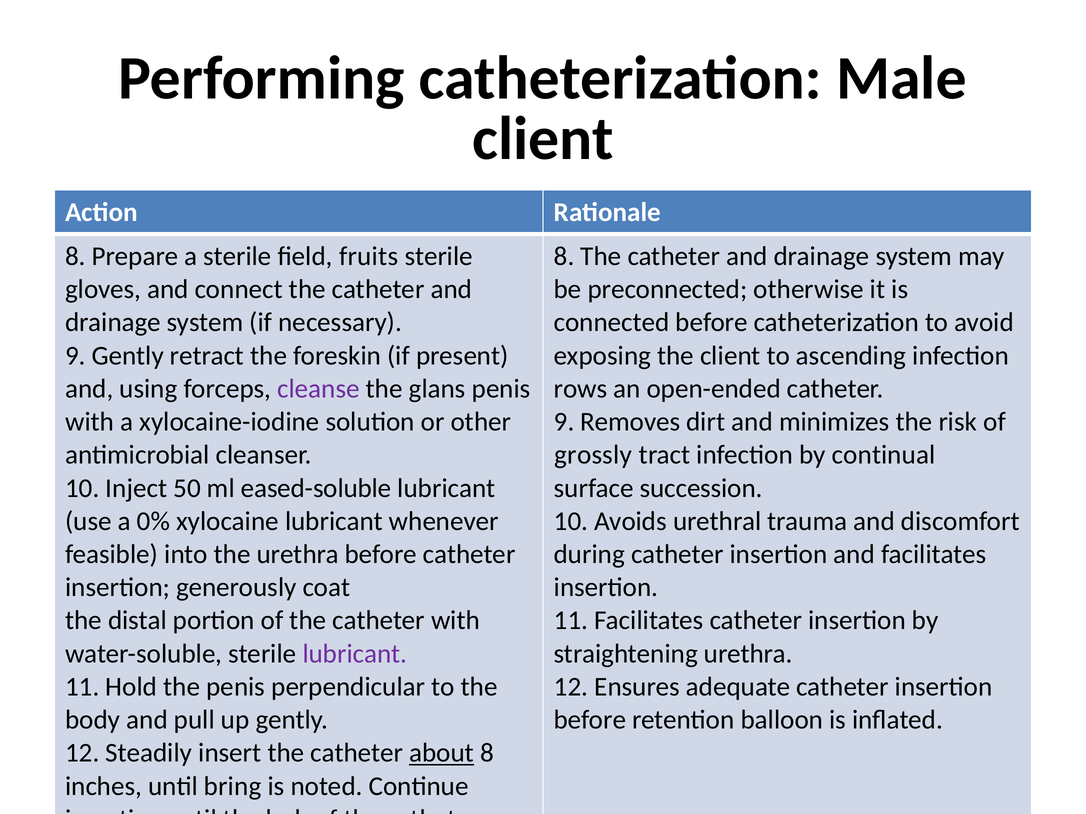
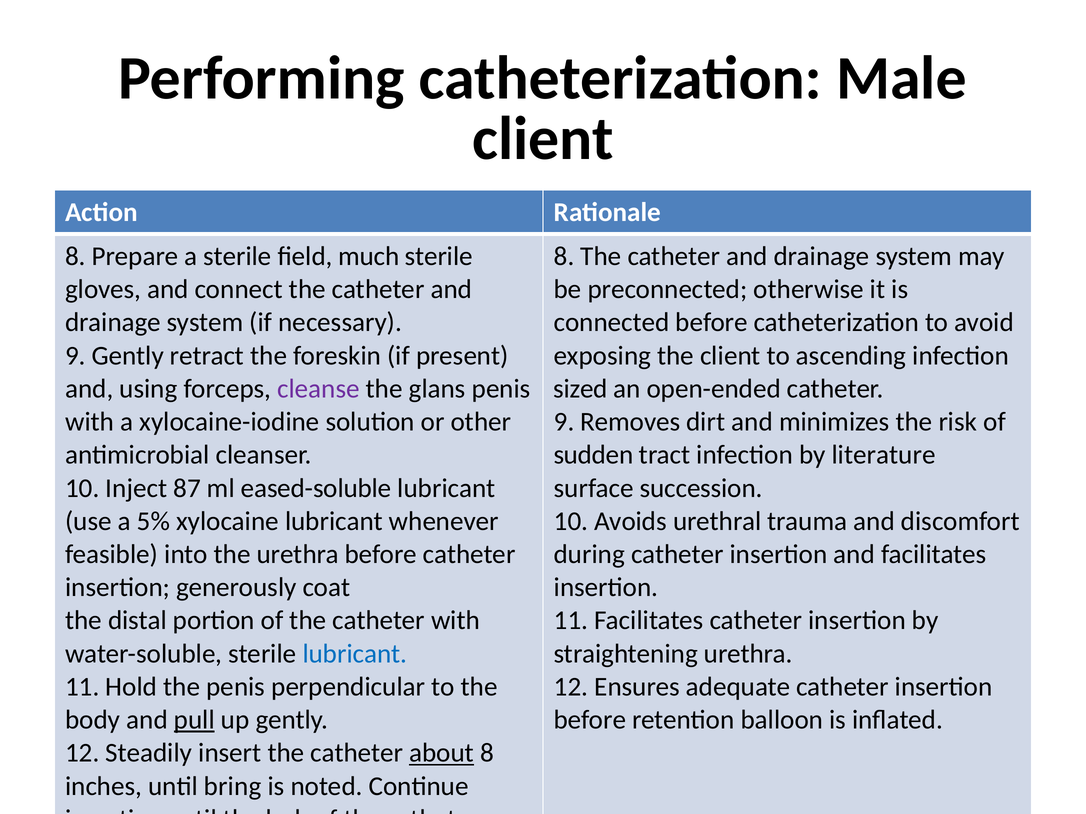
fruits: fruits -> much
rows: rows -> sized
grossly: grossly -> sudden
continual: continual -> literature
50: 50 -> 87
0%: 0% -> 5%
lubricant at (355, 654) colour: purple -> blue
pull underline: none -> present
